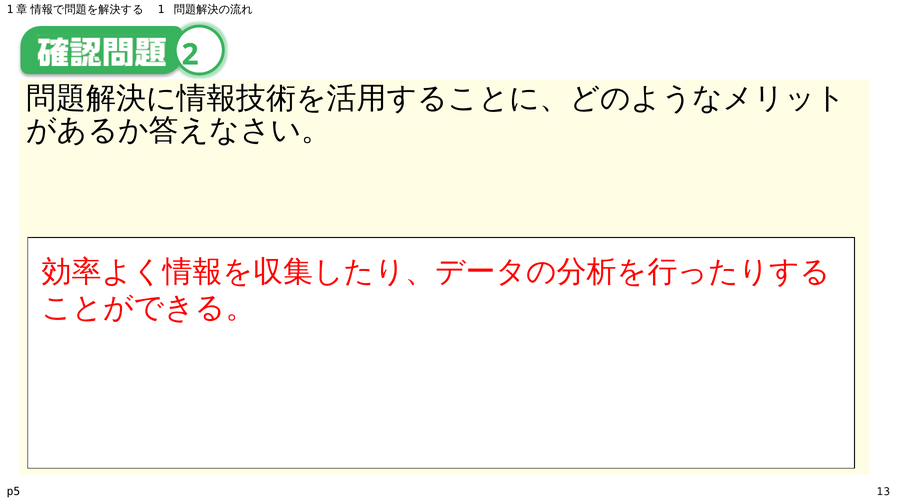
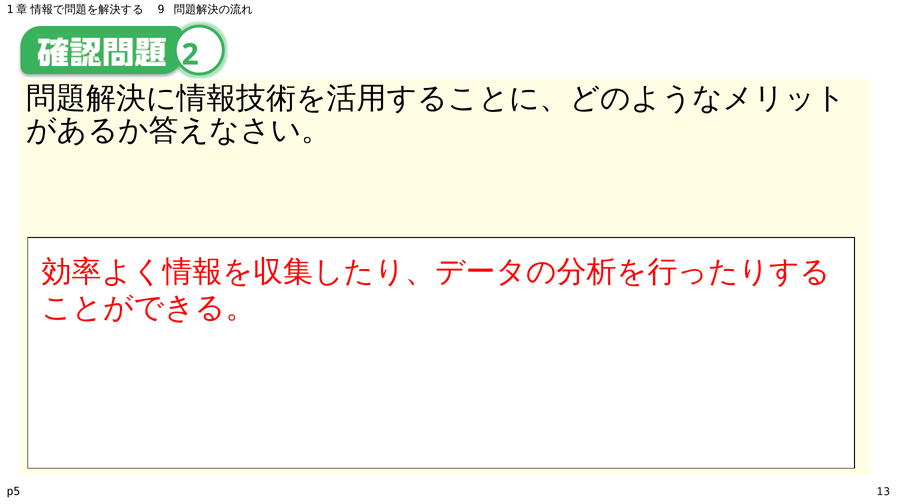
1: 1 -> 9
